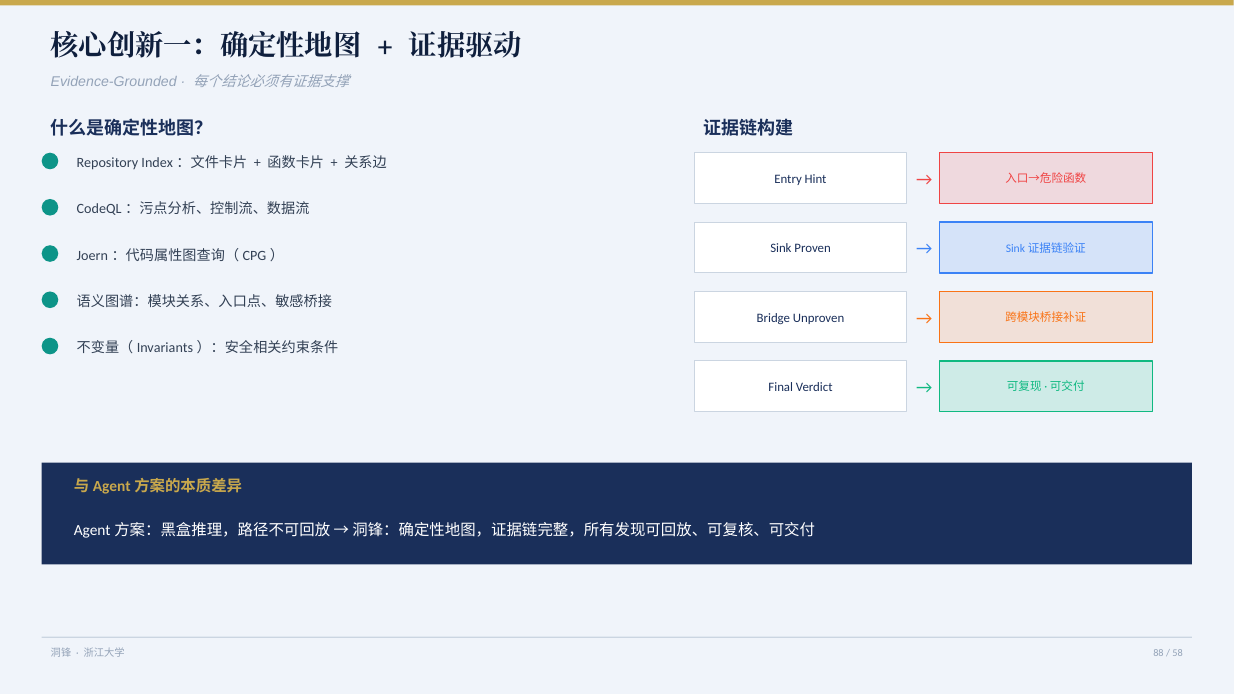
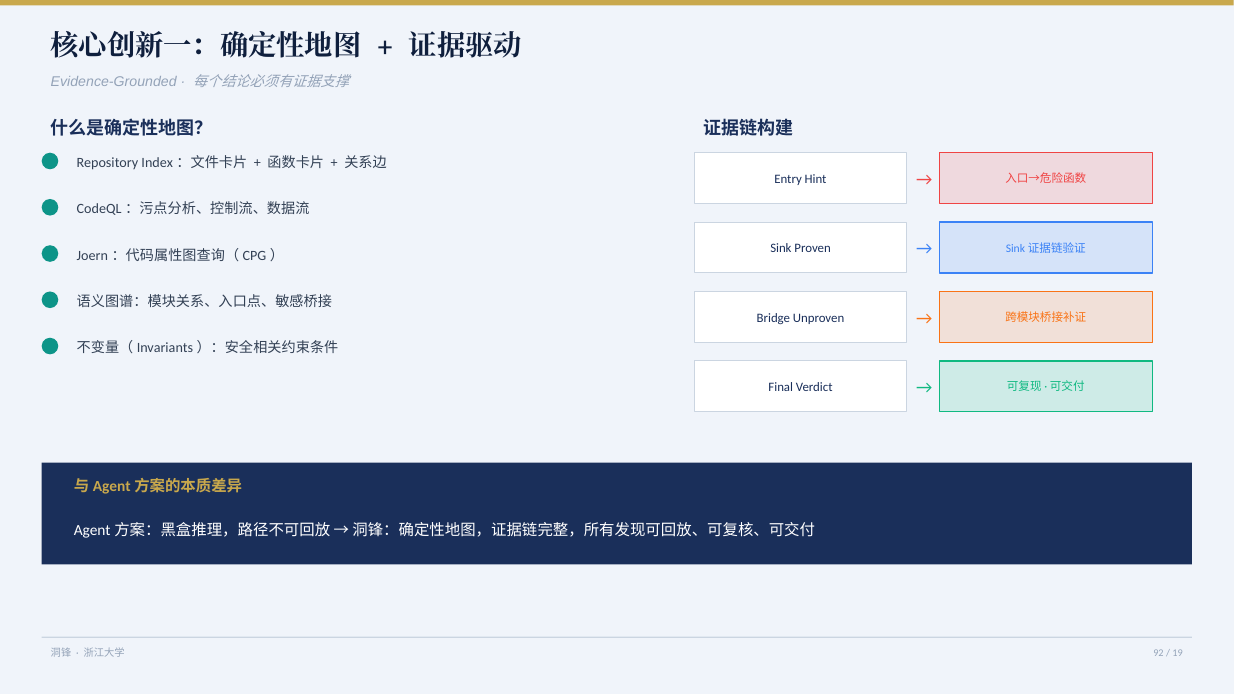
88: 88 -> 92
58: 58 -> 19
